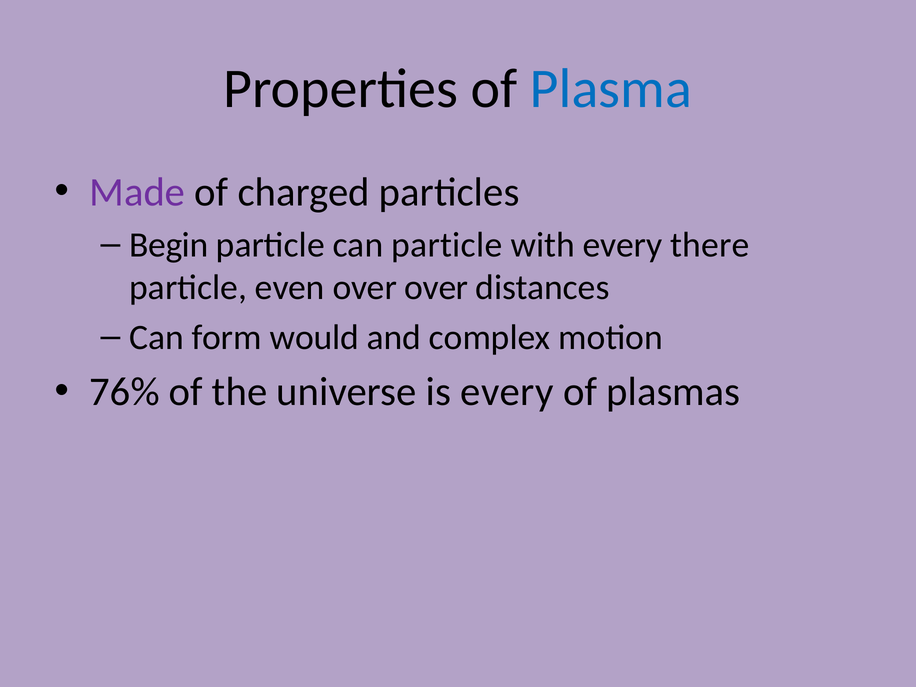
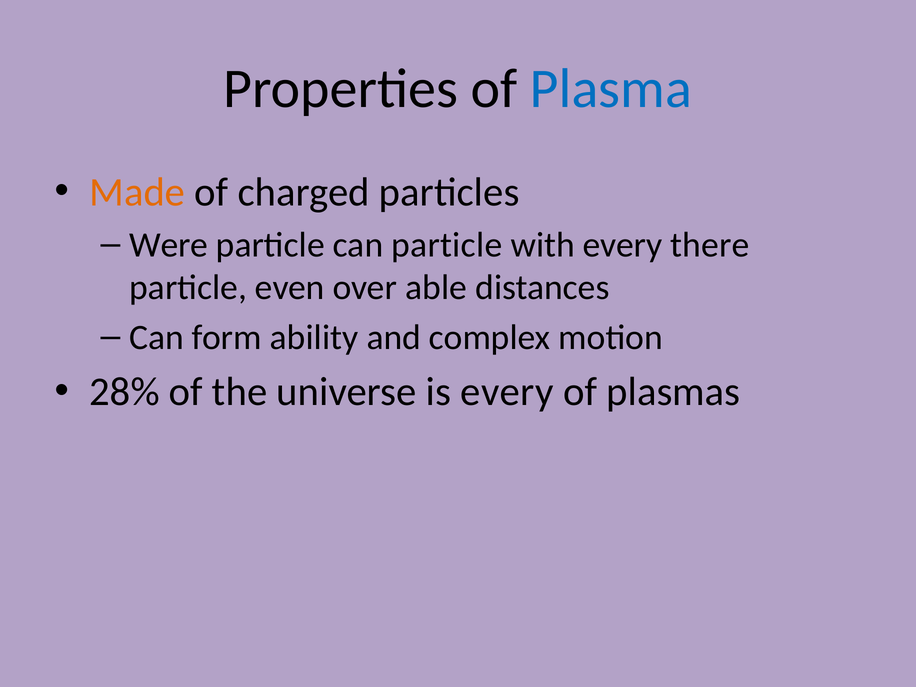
Made colour: purple -> orange
Begin: Begin -> Were
over over: over -> able
would: would -> ability
76%: 76% -> 28%
